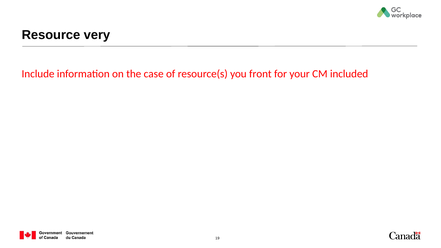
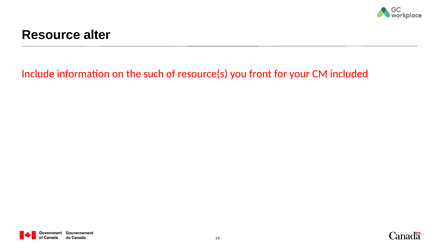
very: very -> alter
case: case -> such
